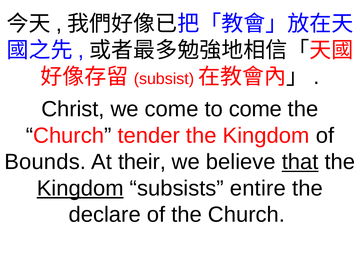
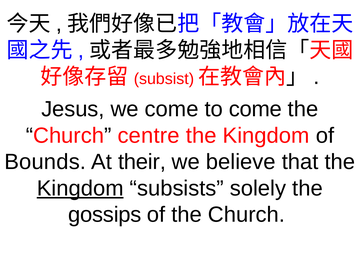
Christ: Christ -> Jesus
tender: tender -> centre
that underline: present -> none
entire: entire -> solely
declare: declare -> gossips
